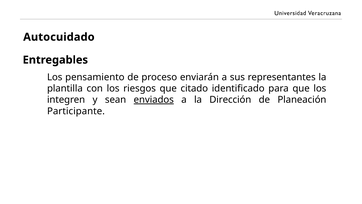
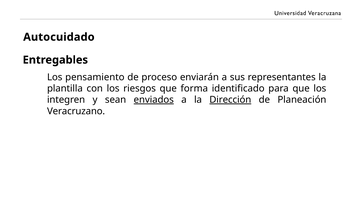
citado: citado -> forma
Dirección underline: none -> present
Participante: Participante -> Veracruzano
